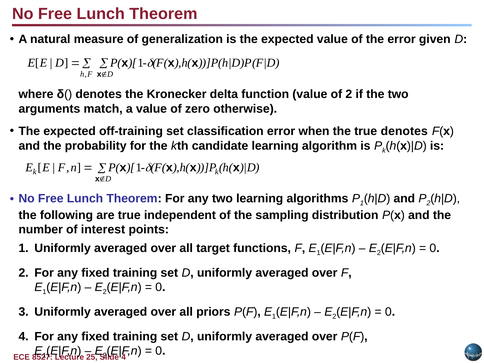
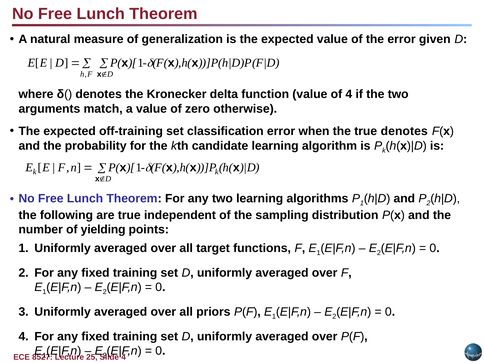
of 2: 2 -> 4
interest: interest -> yielding
